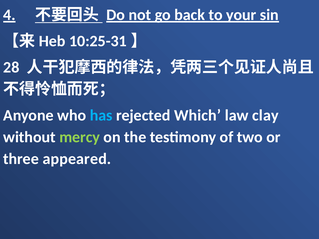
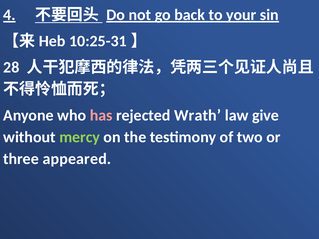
has colour: light blue -> pink
Which: Which -> Wrath
clay: clay -> give
